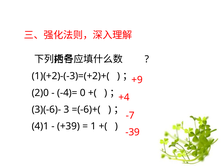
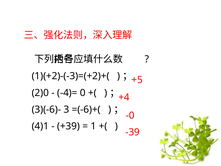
+9: +9 -> +5
-7: -7 -> -0
